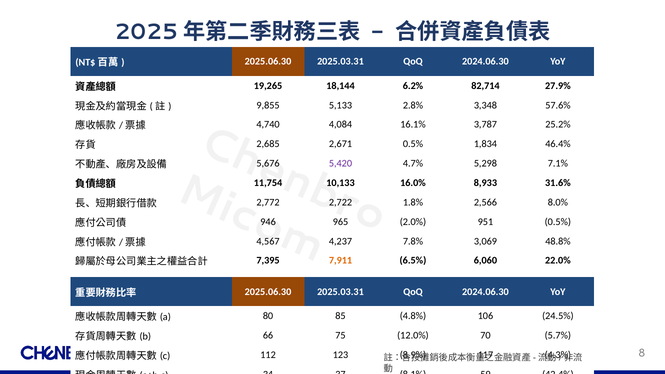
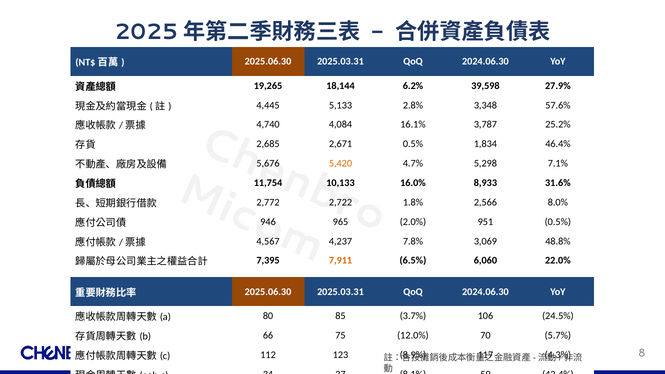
82,714: 82,714 -> 39,598
9,855: 9,855 -> 4,445
5,420 colour: purple -> orange
4.8%: 4.8% -> 3.7%
